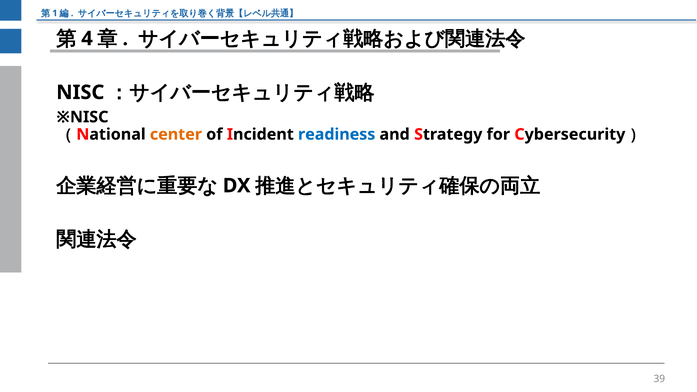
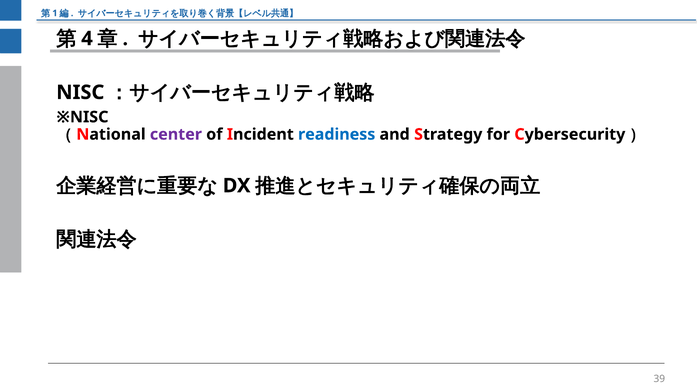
center colour: orange -> purple
